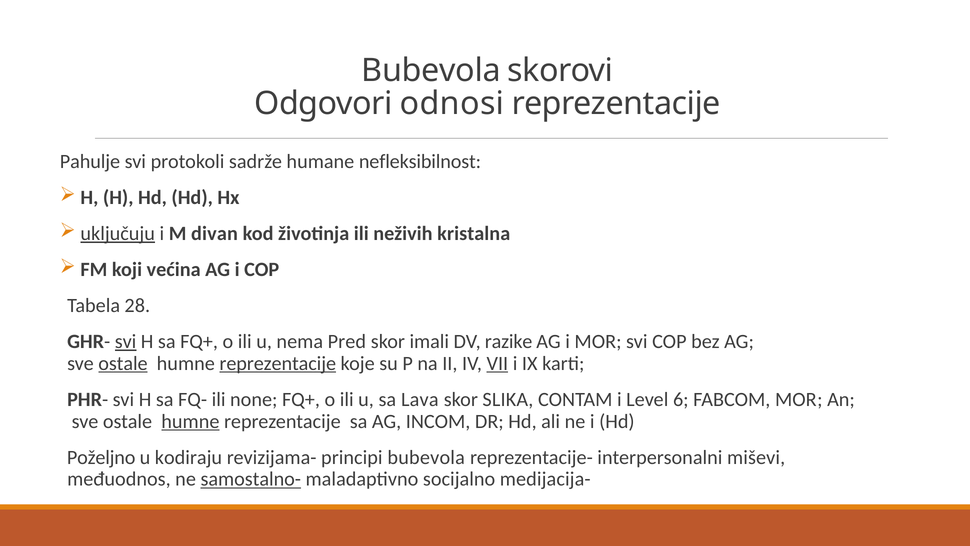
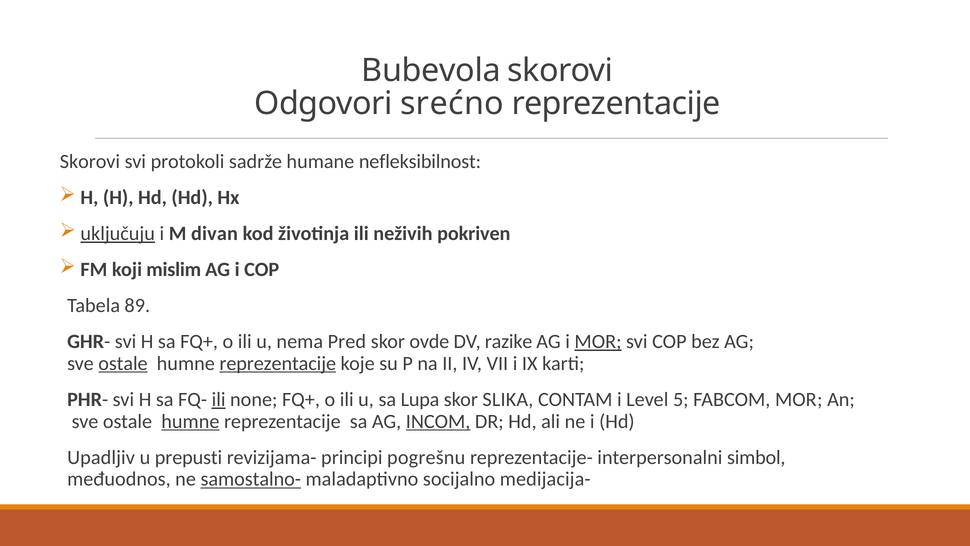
odnosi: odnosi -> srećno
Pahulje at (90, 161): Pahulje -> Skorovi
kristalna: kristalna -> pokriven
većina: većina -> mislim
28: 28 -> 89
svi at (126, 341) underline: present -> none
imali: imali -> ovde
MOR at (598, 341) underline: none -> present
VII underline: present -> none
ili at (219, 399) underline: none -> present
Lava: Lava -> Lupa
6: 6 -> 5
INCOM underline: none -> present
Poželjno: Poželjno -> Upadljiv
kodiraju: kodiraju -> prepusti
principi bubevola: bubevola -> pogrešnu
miševi: miševi -> simbol
